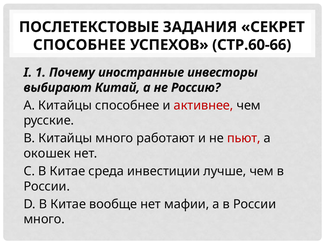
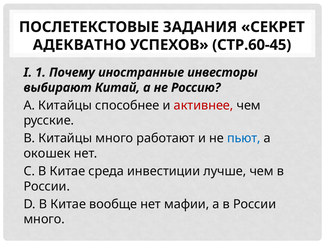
СПОСОБНЕЕ at (79, 45): СПОСОБНЕЕ -> АДЕКВАТНО
СТР.60-66: СТР.60-66 -> СТР.60-45
пьют colour: red -> blue
